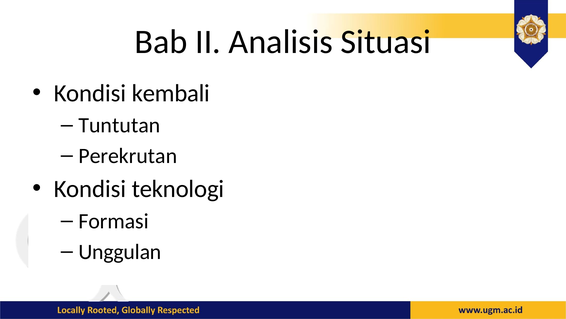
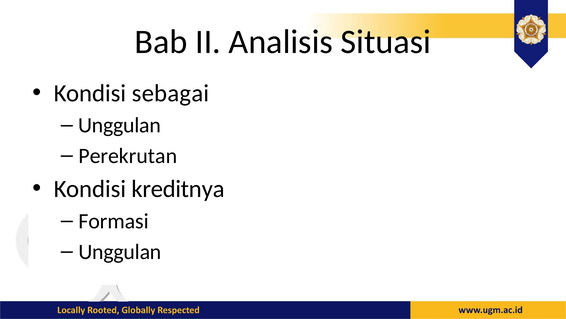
kembali: kembali -> sebagai
Tuntutan at (119, 125): Tuntutan -> Unggulan
teknologi: teknologi -> kreditnya
